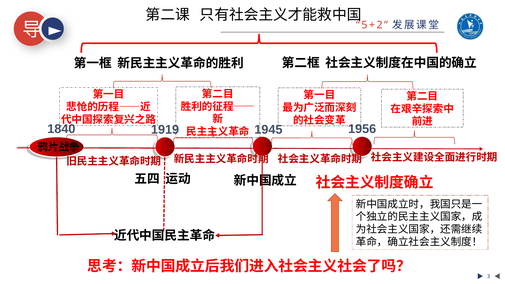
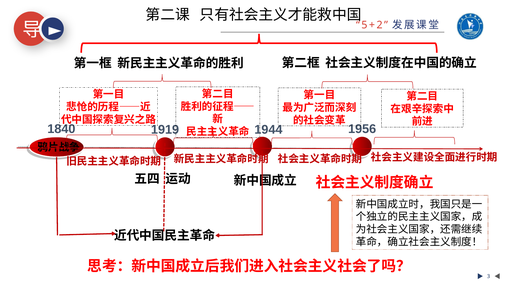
1945: 1945 -> 1944
